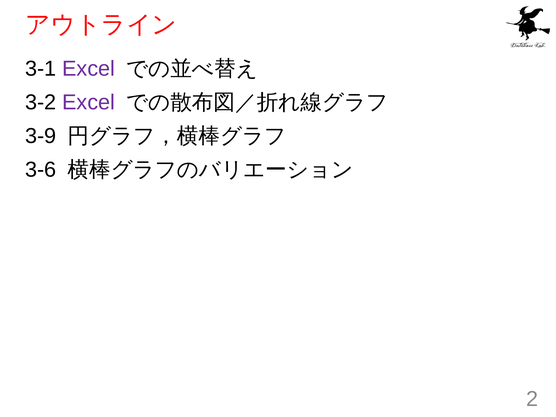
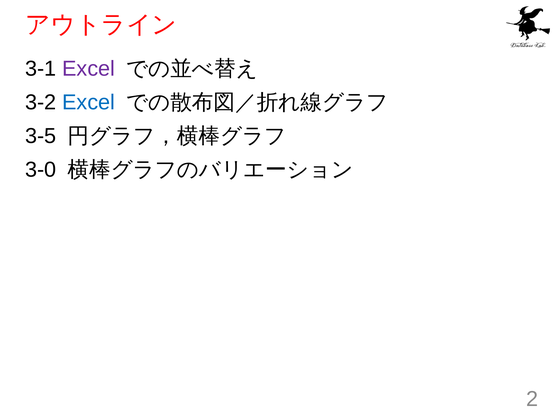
Excel at (89, 102) colour: purple -> blue
3-9: 3-9 -> 3-5
3-6: 3-6 -> 3-0
